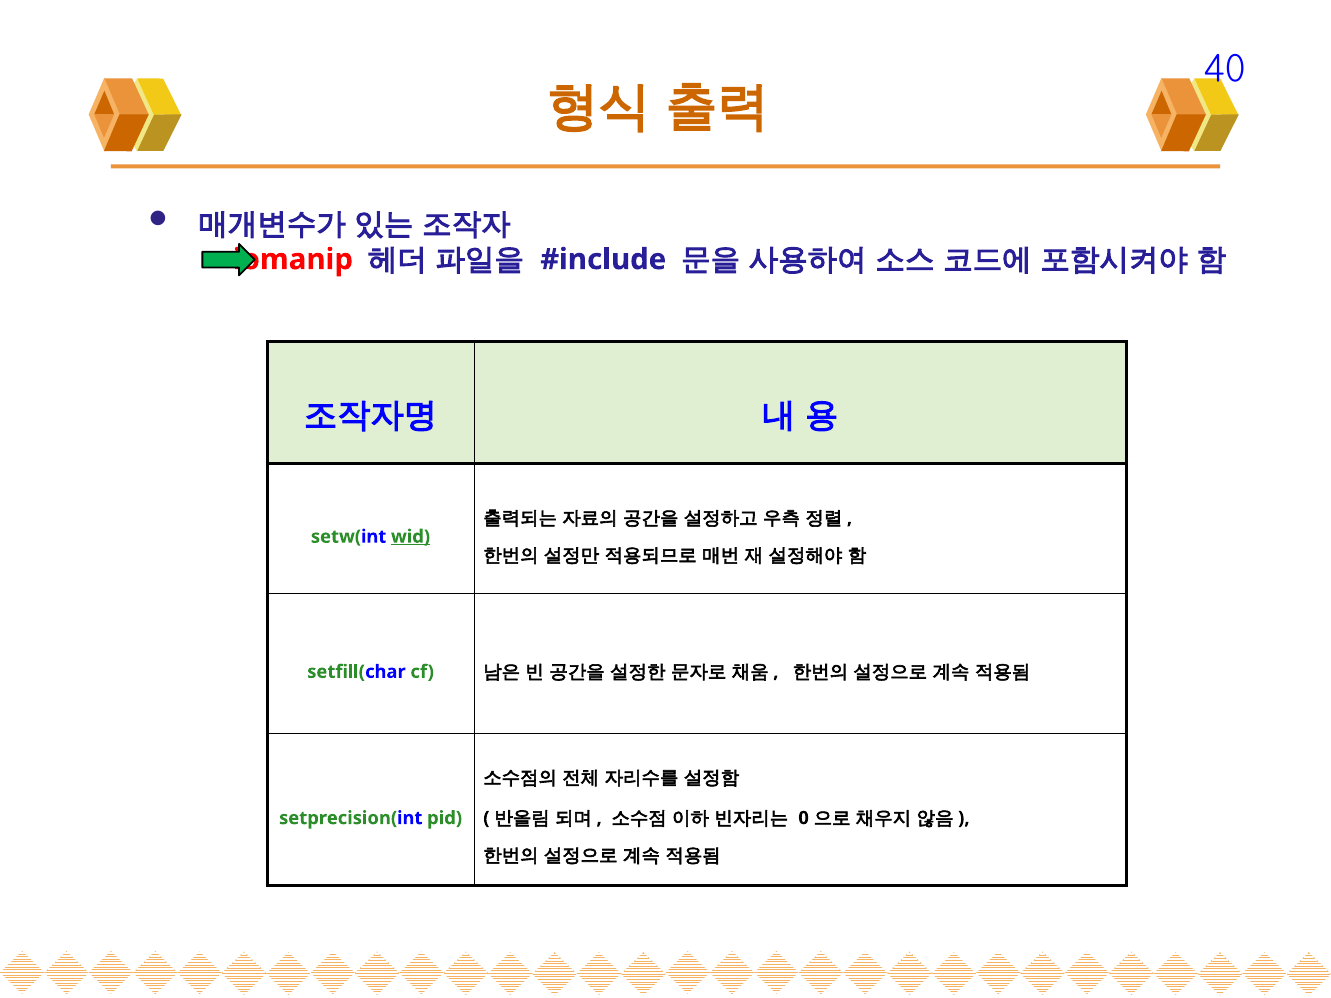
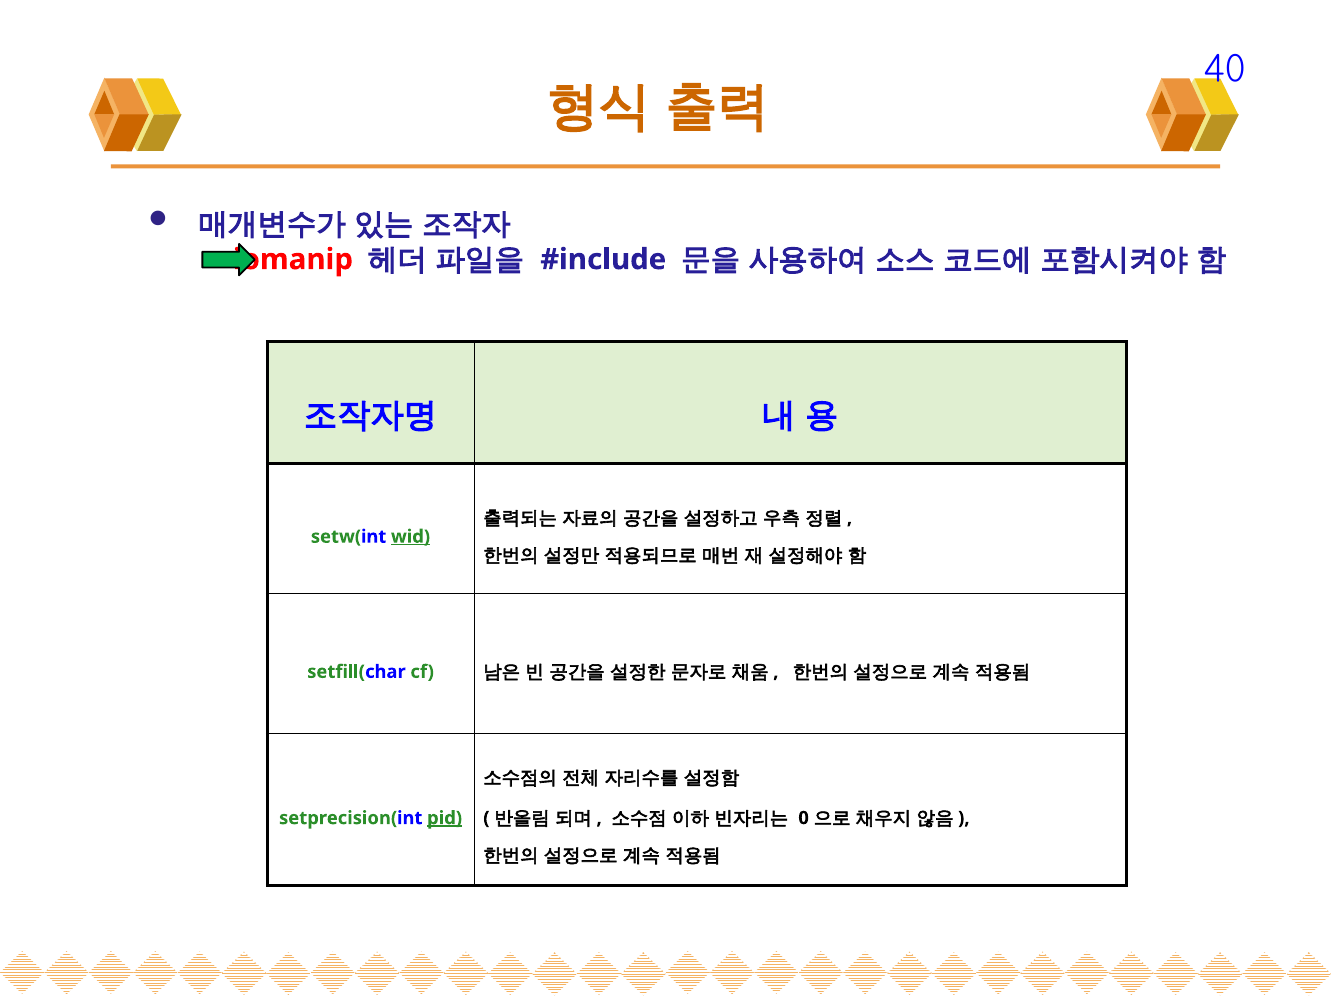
pid underline: none -> present
